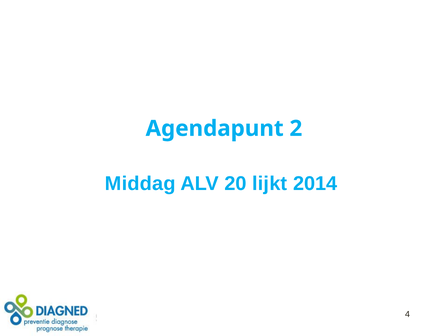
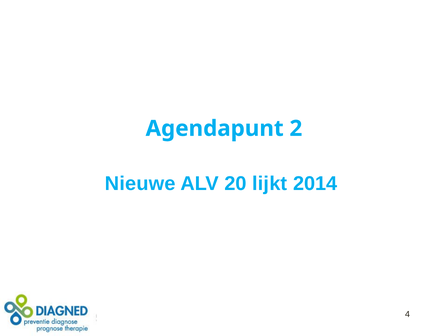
Middag: Middag -> Nieuwe
